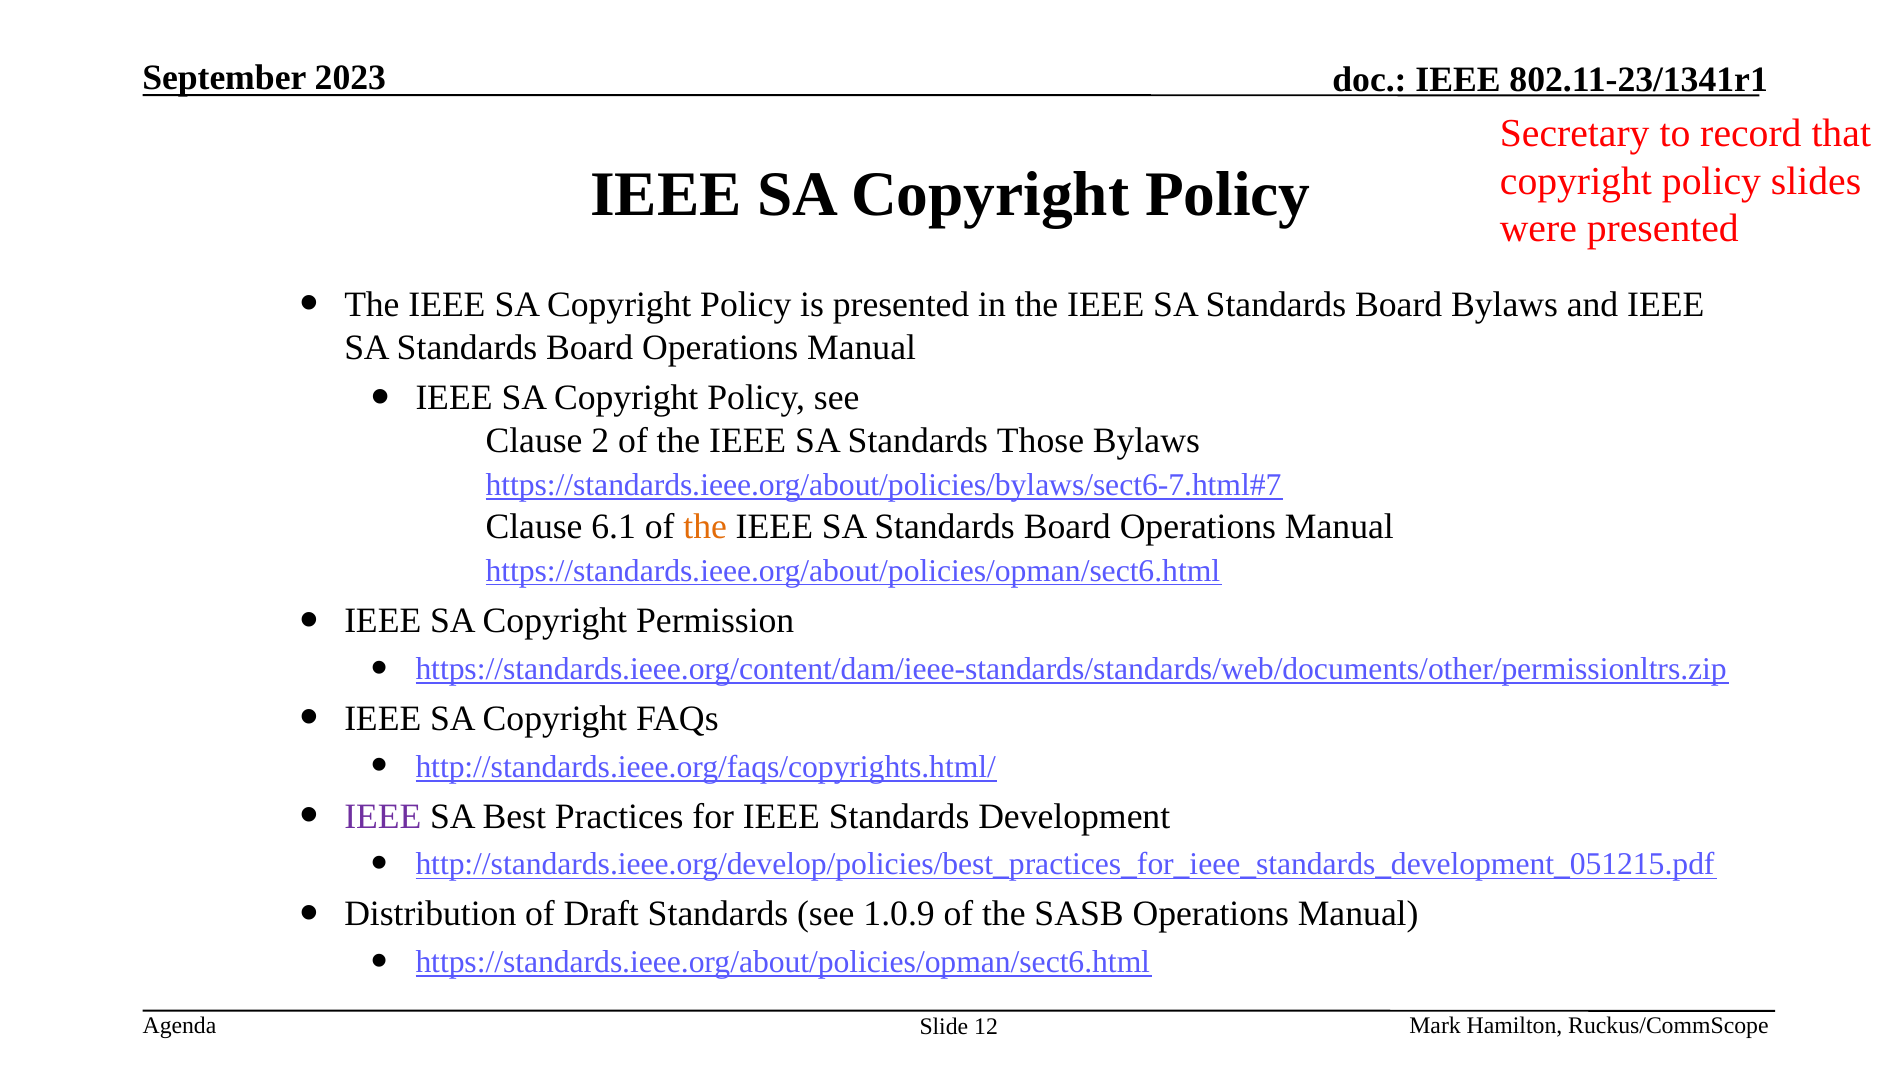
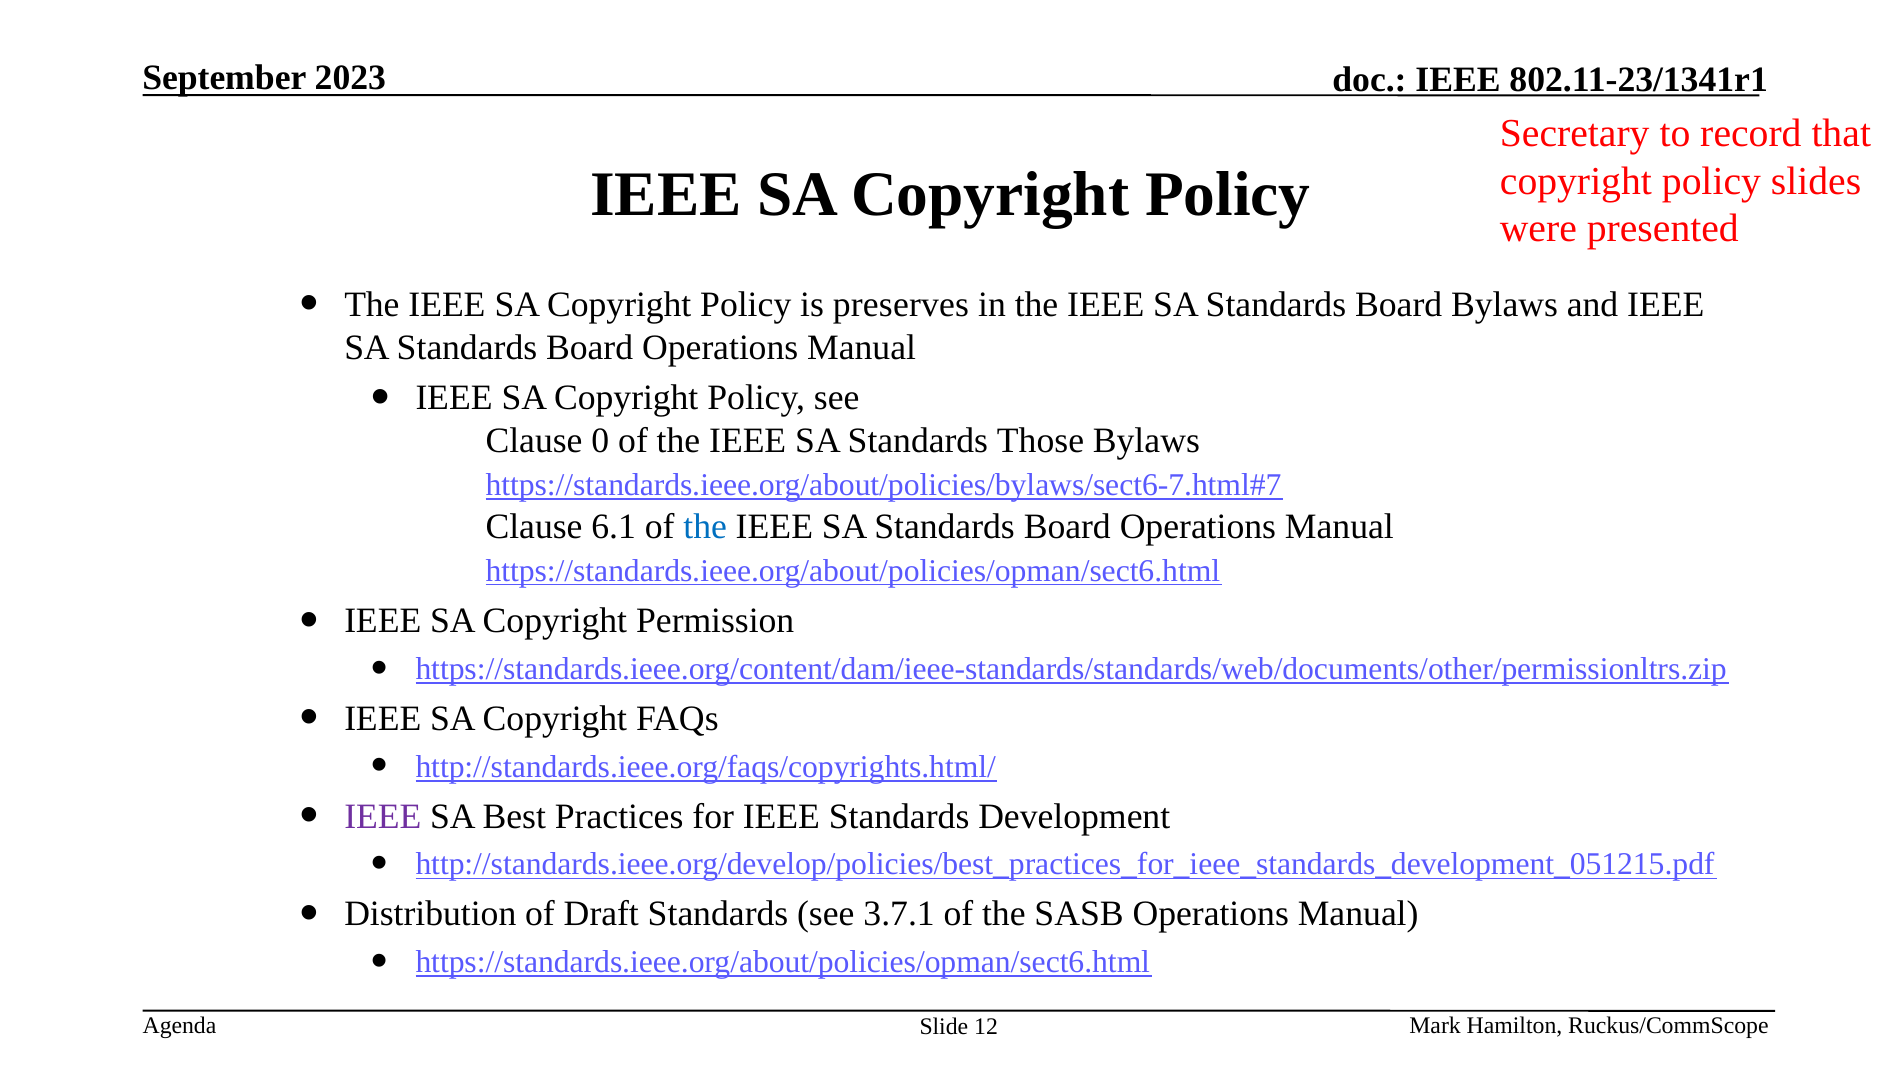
is presented: presented -> preserves
2: 2 -> 0
the at (705, 526) colour: orange -> blue
1.0.9: 1.0.9 -> 3.7.1
